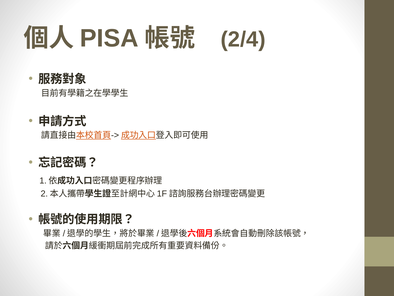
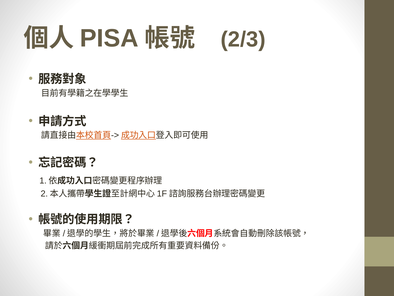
2/4: 2/4 -> 2/3
